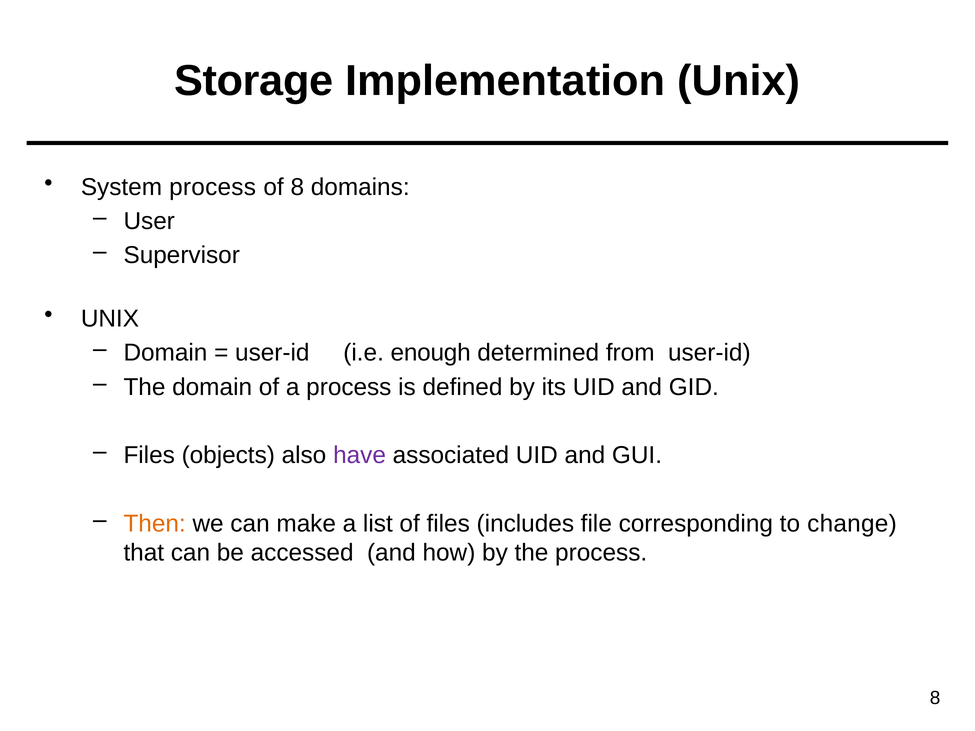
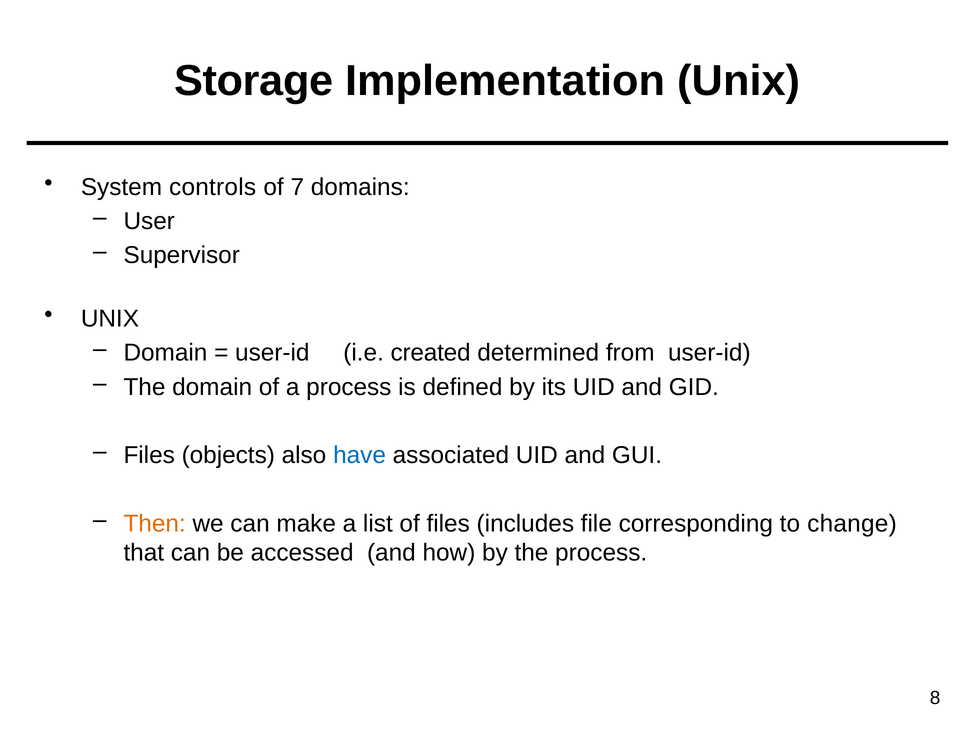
System process: process -> controls
of 8: 8 -> 7
enough: enough -> created
have colour: purple -> blue
